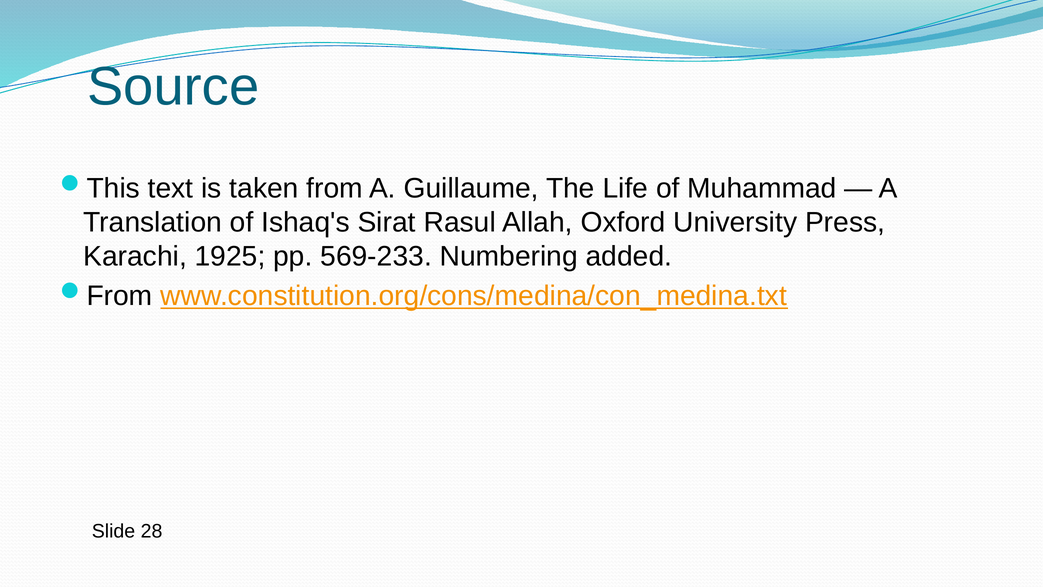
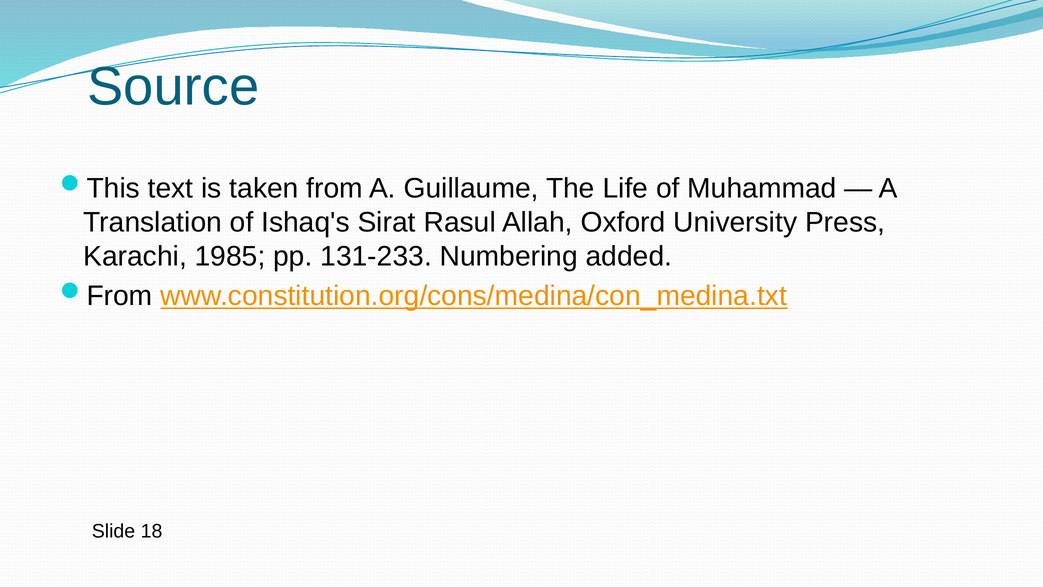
1925: 1925 -> 1985
569-233: 569-233 -> 131-233
28: 28 -> 18
